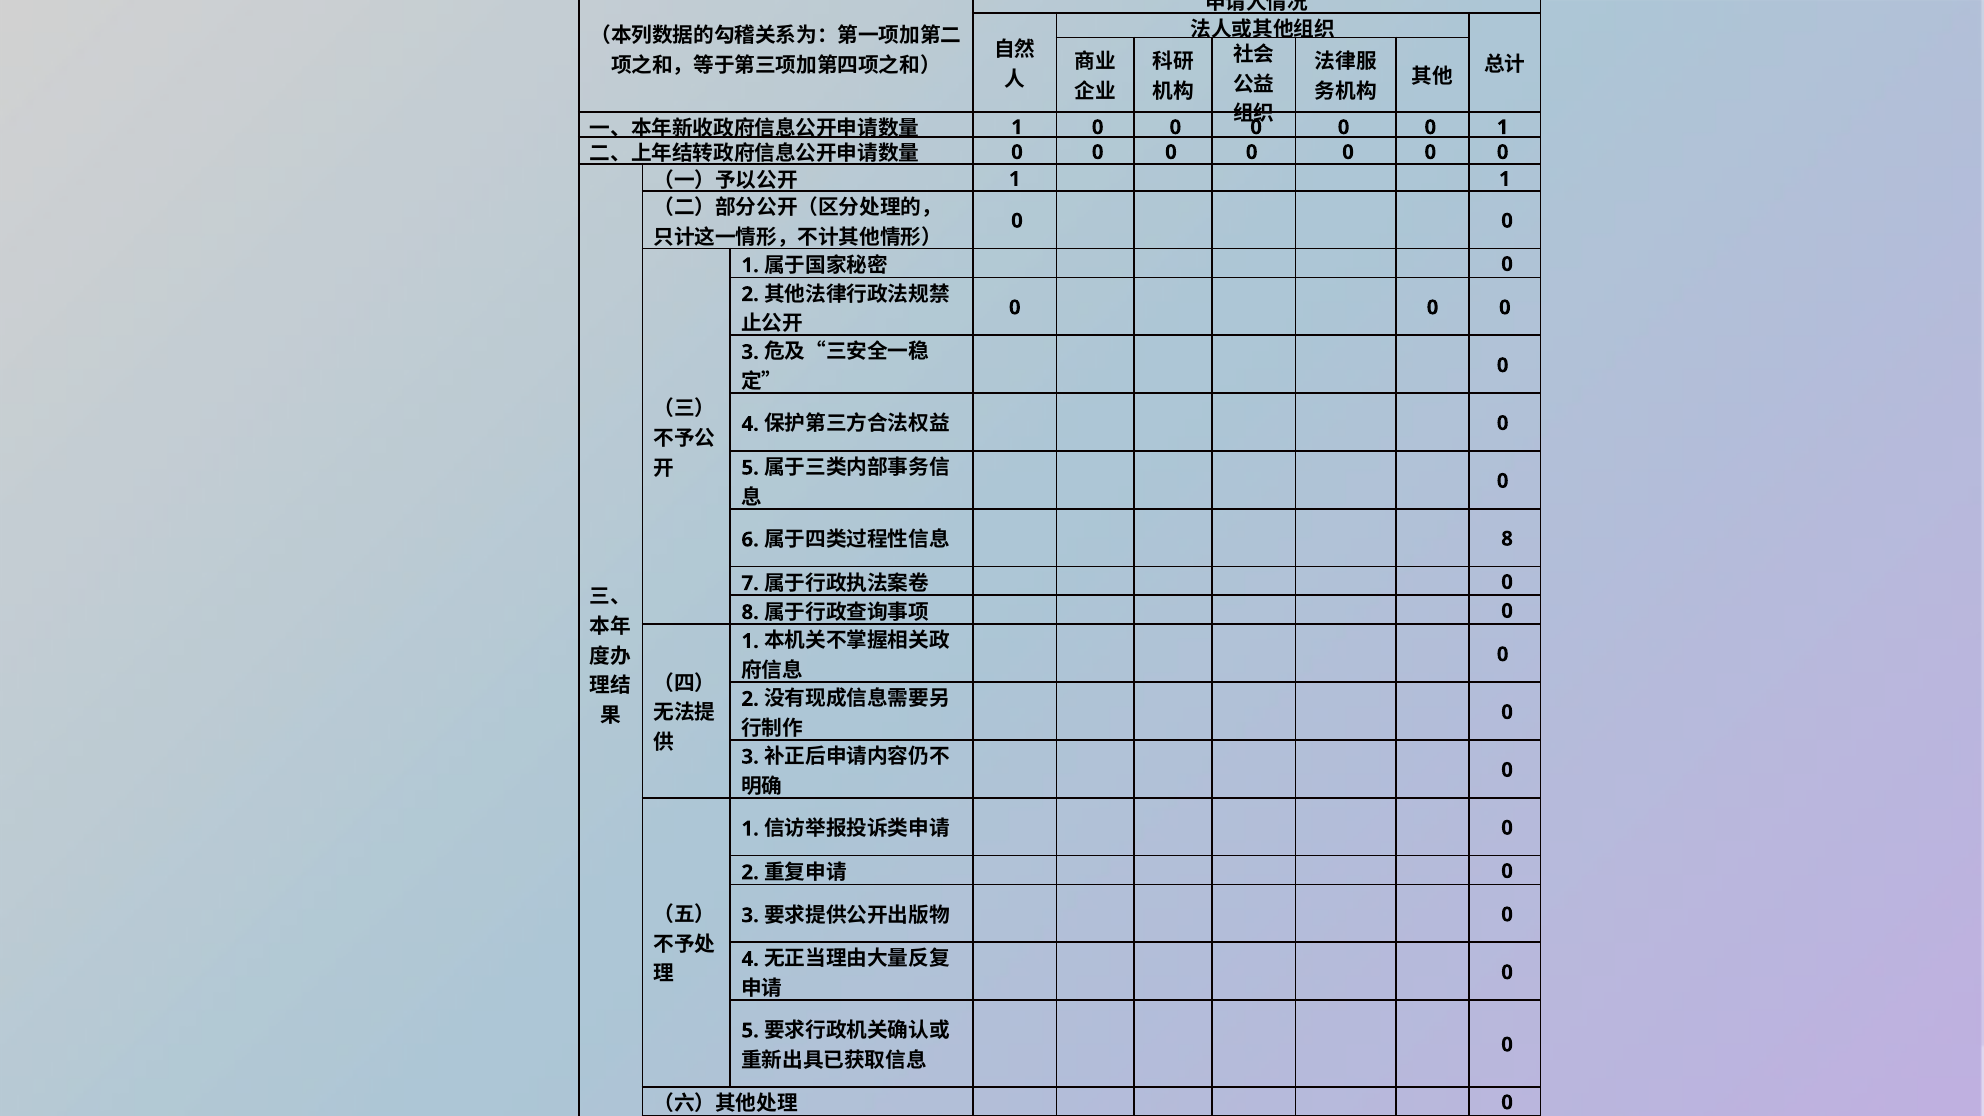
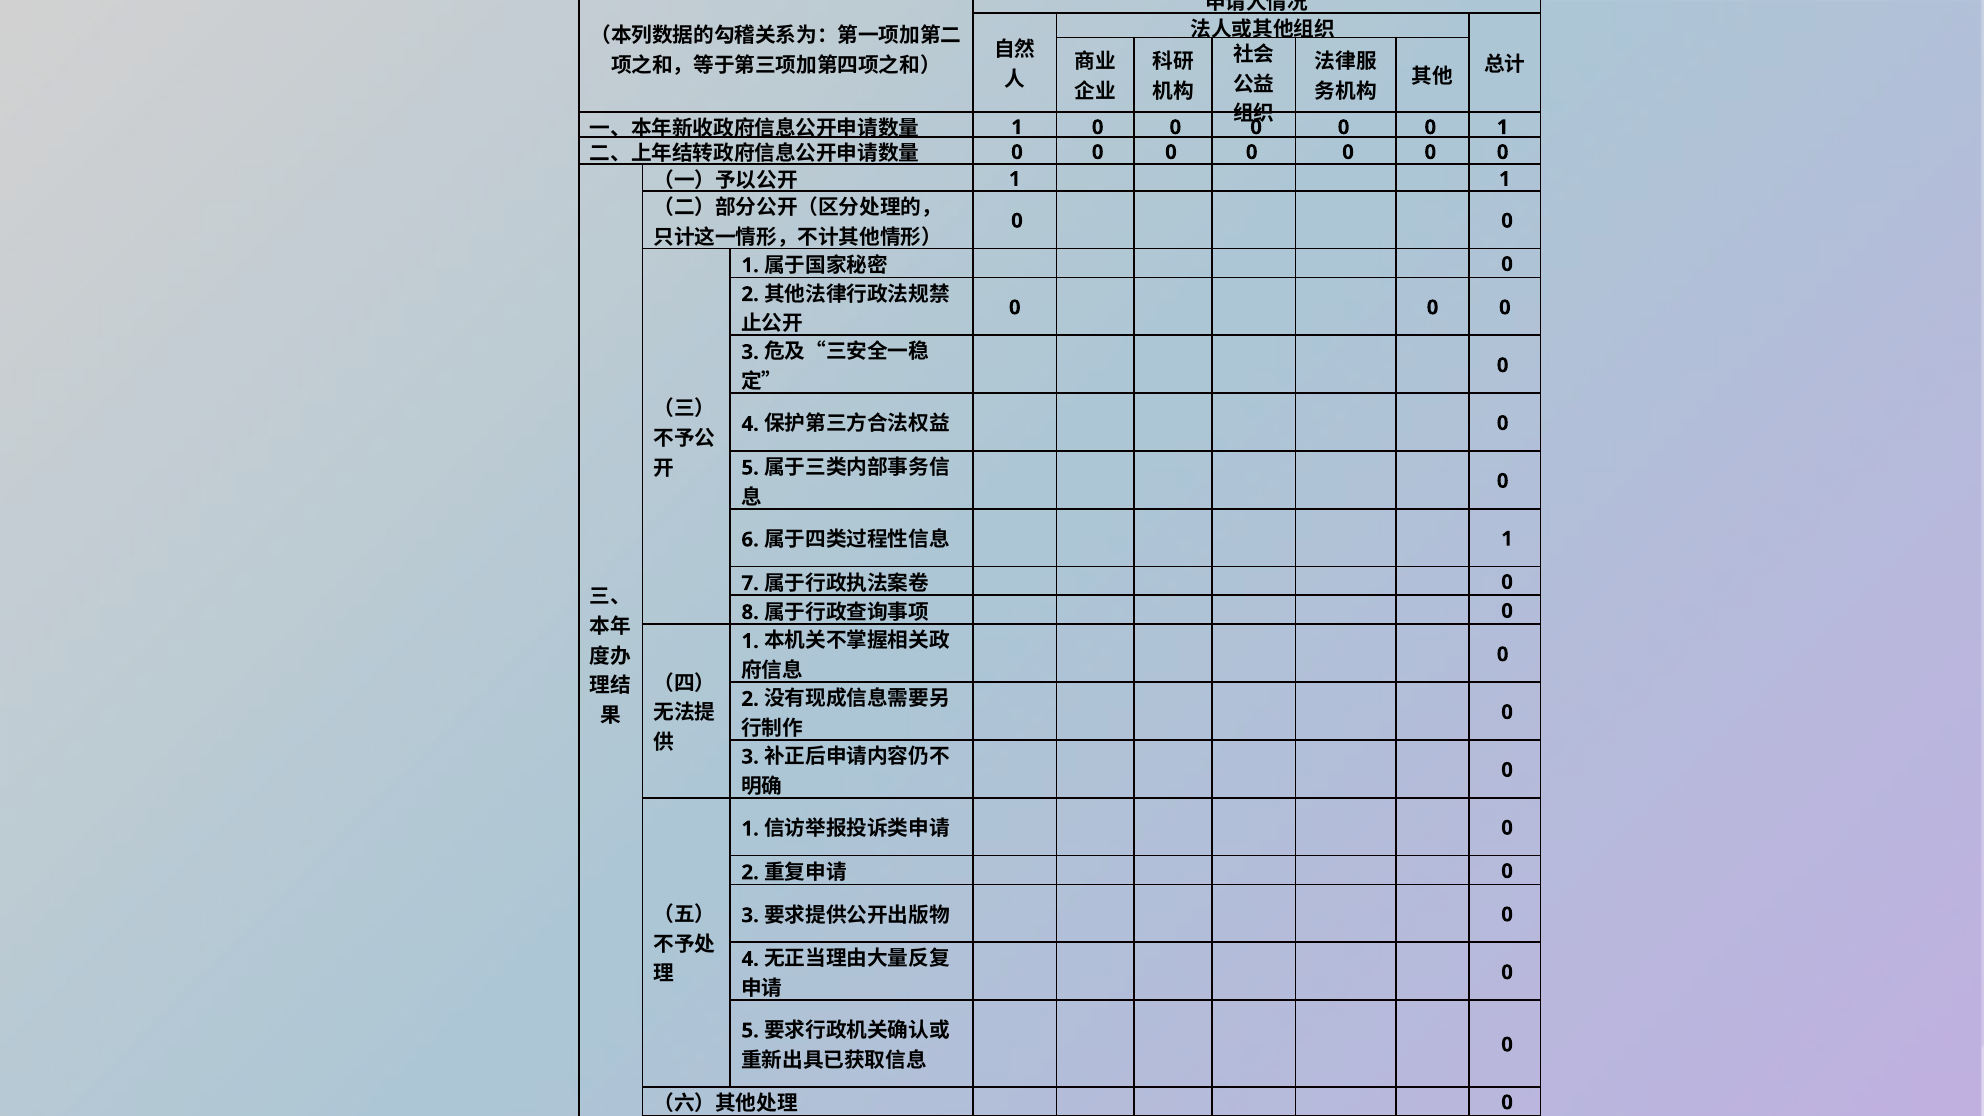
8 at (1507, 539): 8 -> 1
